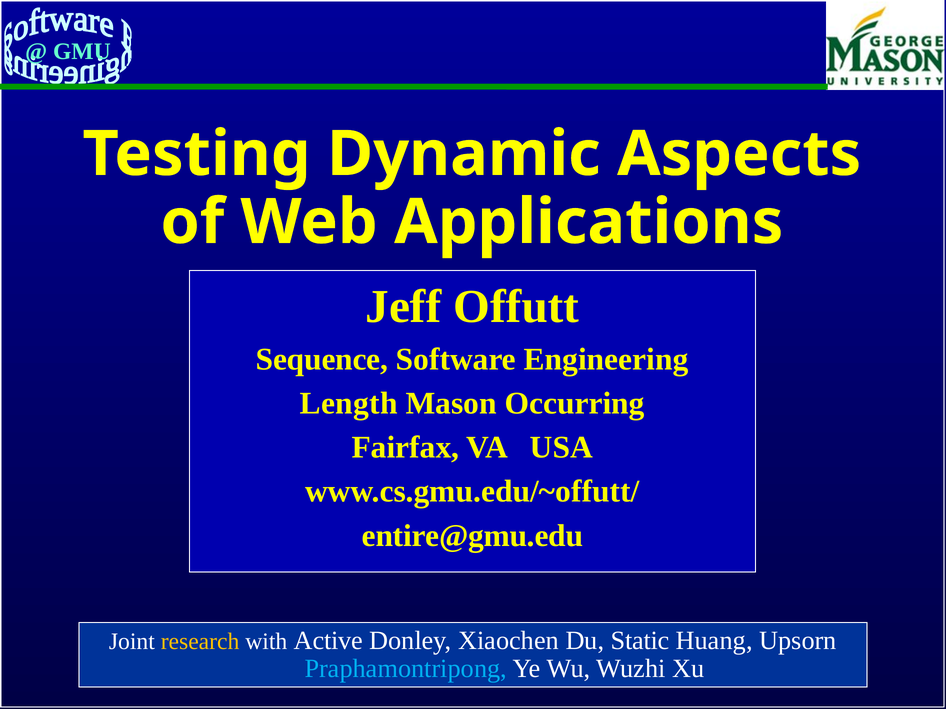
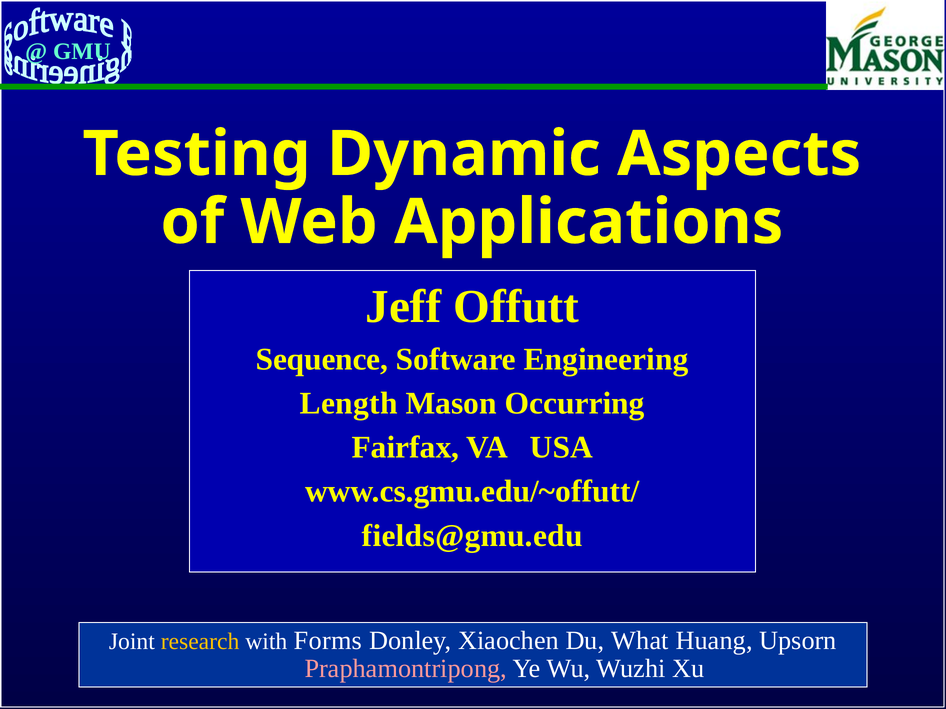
entire@gmu.edu: entire@gmu.edu -> fields@gmu.edu
Active: Active -> Forms
Static: Static -> What
Praphamontripong colour: light blue -> pink
